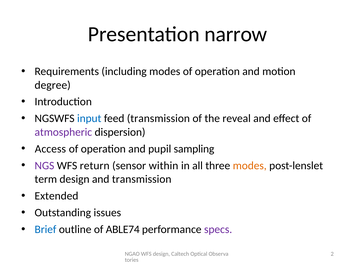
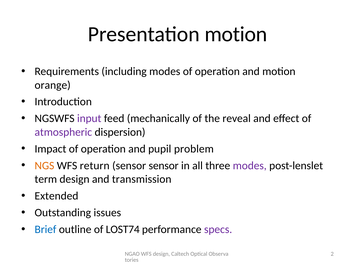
Presentation narrow: narrow -> motion
degree: degree -> orange
input colour: blue -> purple
feed transmission: transmission -> mechanically
Access: Access -> Impact
sampling: sampling -> problem
NGS colour: purple -> orange
sensor within: within -> sensor
modes at (250, 166) colour: orange -> purple
ABLE74: ABLE74 -> LOST74
